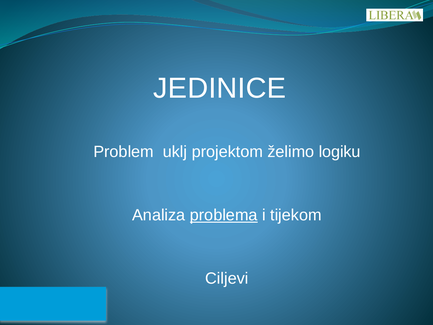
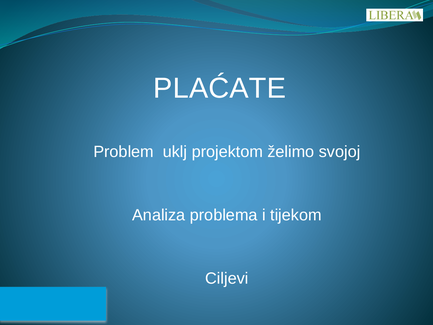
JEDINICE: JEDINICE -> PLAĆATE
logiku: logiku -> svojoj
problema underline: present -> none
